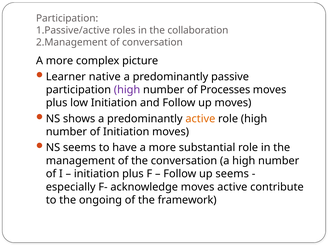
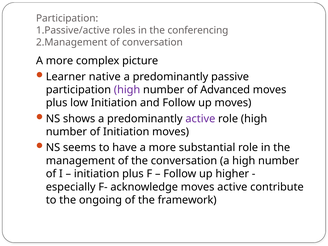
collaboration: collaboration -> conferencing
Processes: Processes -> Advanced
active at (200, 119) colour: orange -> purple
up seems: seems -> higher
